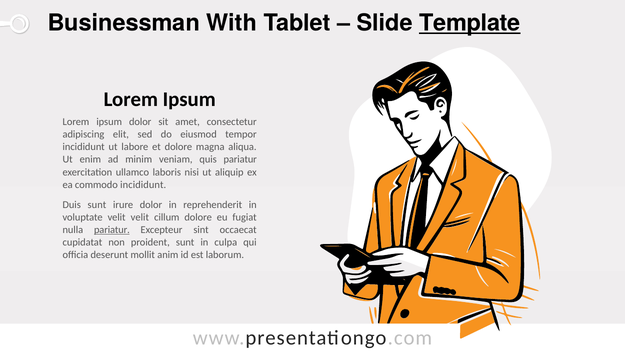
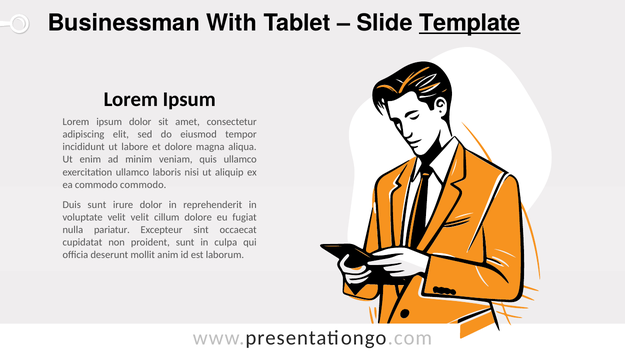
quis pariatur: pariatur -> ullamco
commodo incididunt: incididunt -> commodo
pariatur at (112, 230) underline: present -> none
